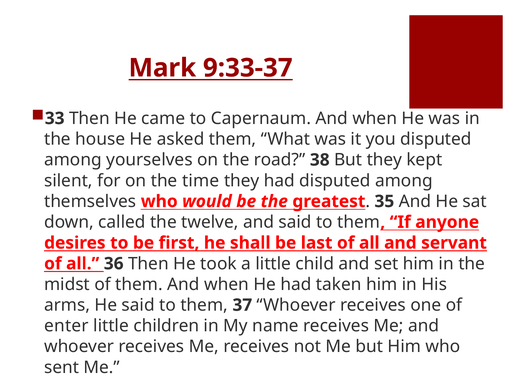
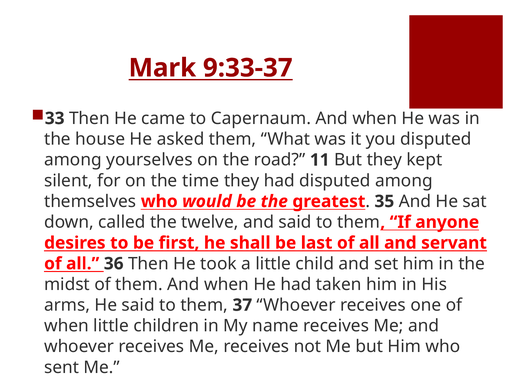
38: 38 -> 11
enter at (66, 326): enter -> when
